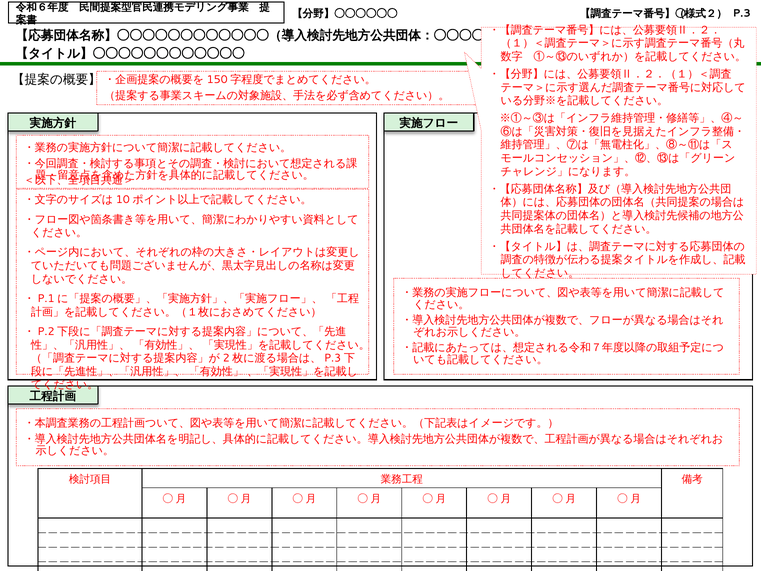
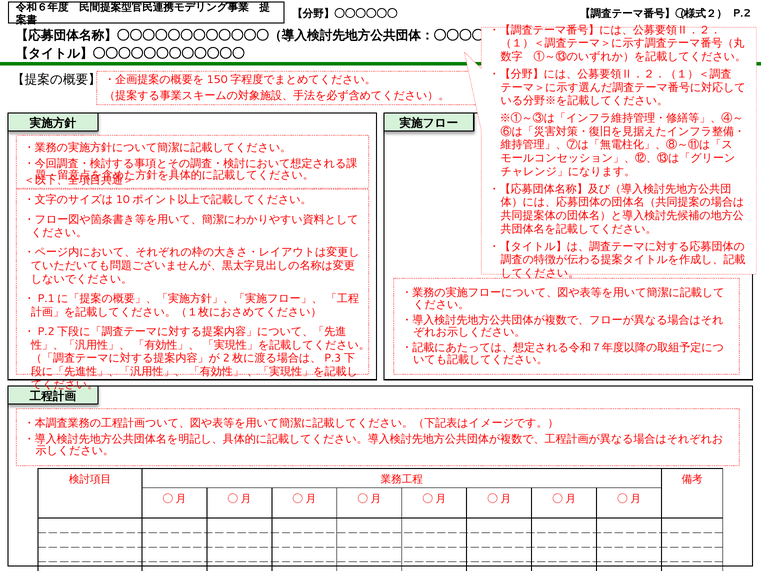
P.3: P.3 -> P.2
